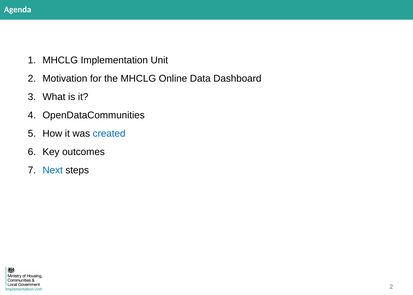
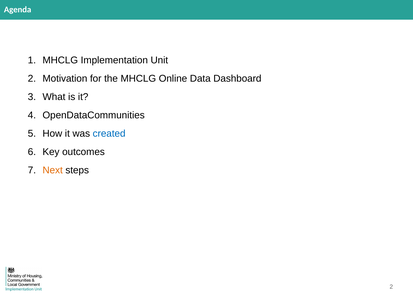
Next colour: blue -> orange
